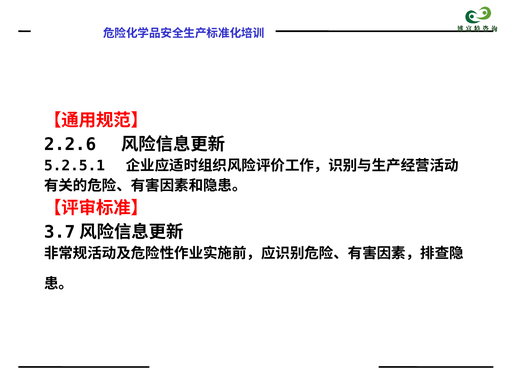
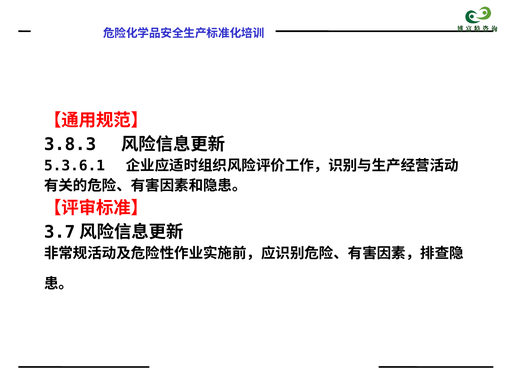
2.2.6: 2.2.6 -> 3.8.3
5.2.5.1: 5.2.5.1 -> 5.3.6.1
